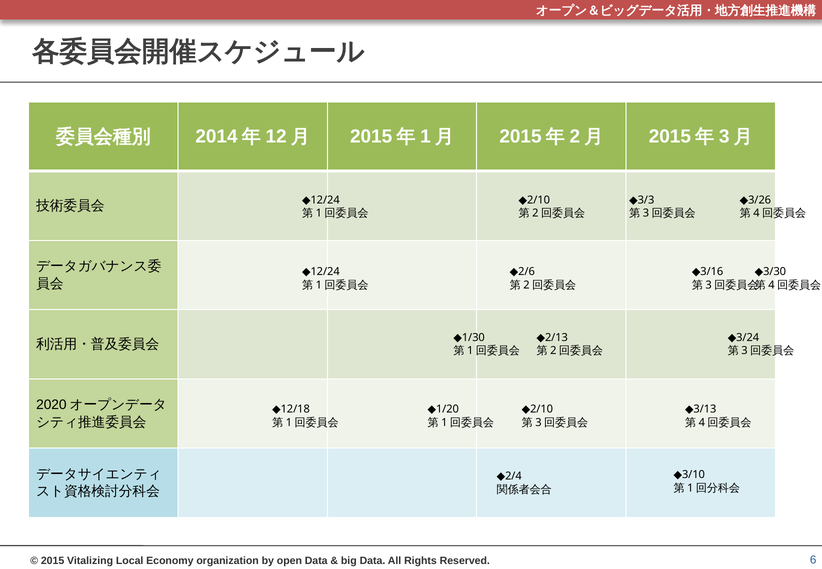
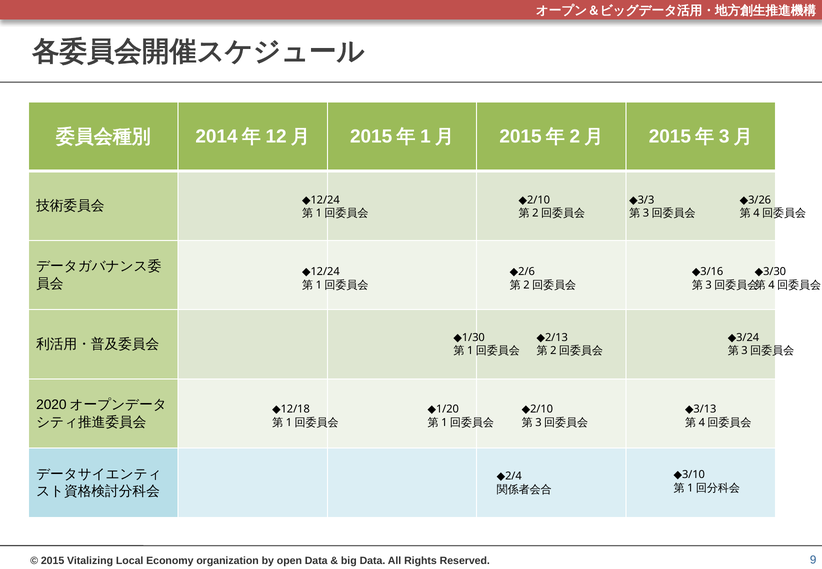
6: 6 -> 9
